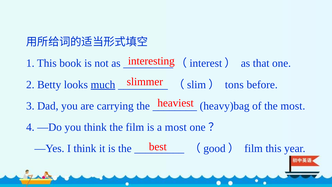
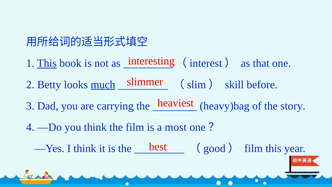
This at (47, 63) underline: none -> present
tons: tons -> skill
the most: most -> story
